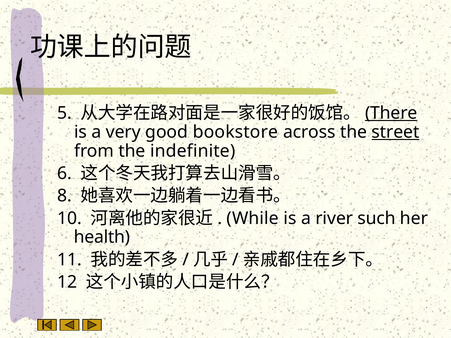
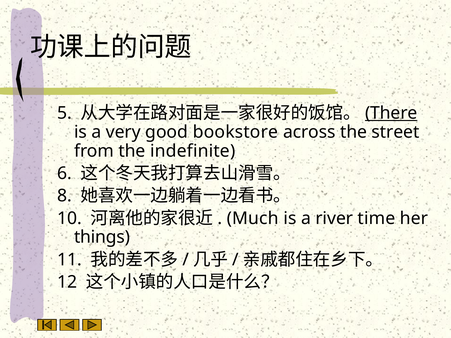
street underline: present -> none
While: While -> Much
such: such -> time
health: health -> things
